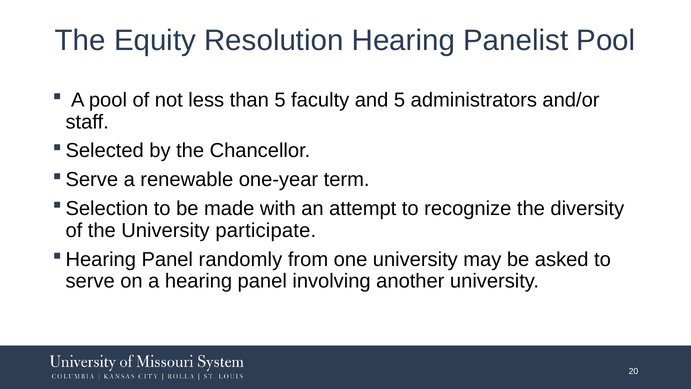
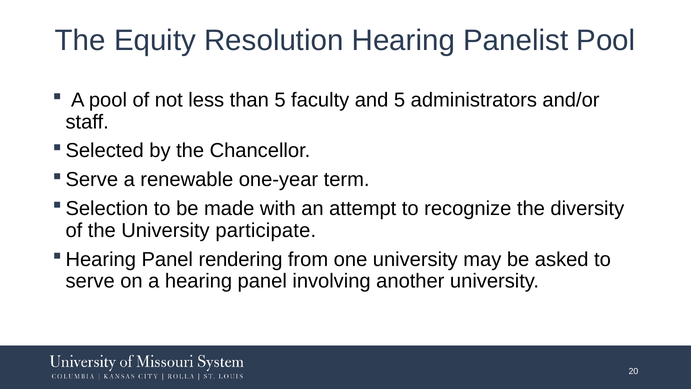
randomly: randomly -> rendering
